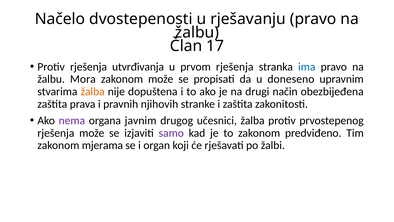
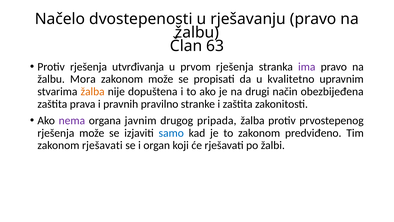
17: 17 -> 63
ima colour: blue -> purple
doneseno: doneseno -> kvalitetno
njihovih: njihovih -> pravilno
učesnici: učesnici -> pripada
samo colour: purple -> blue
zakonom mjerama: mjerama -> rješavati
